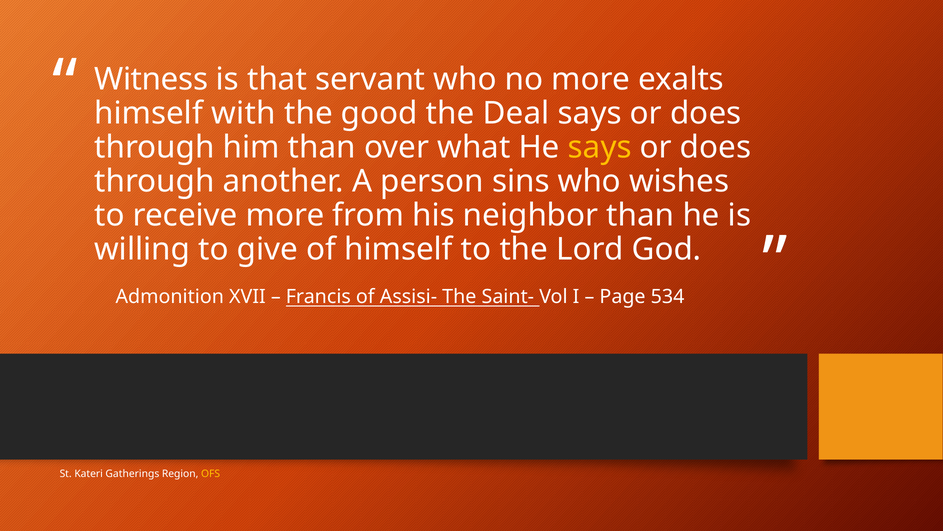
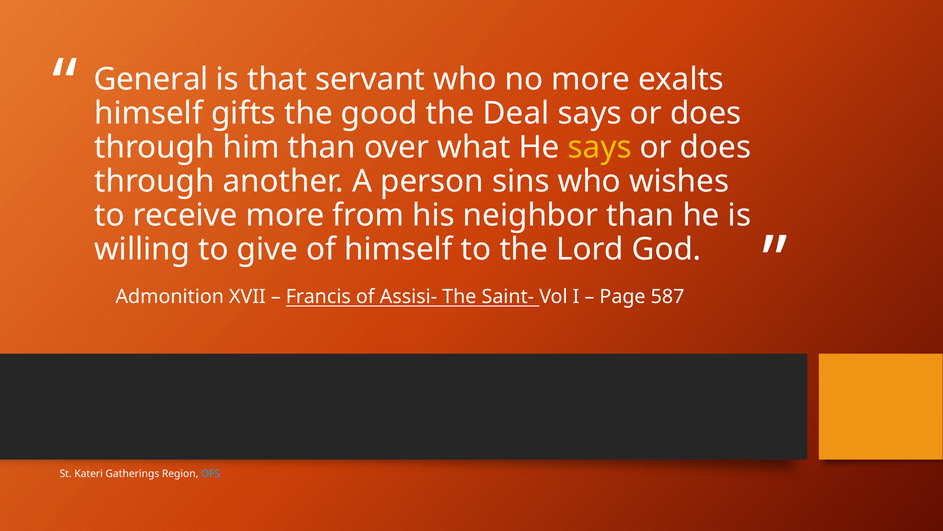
Witness: Witness -> General
with: with -> gifts
534: 534 -> 587
OFS colour: yellow -> light blue
